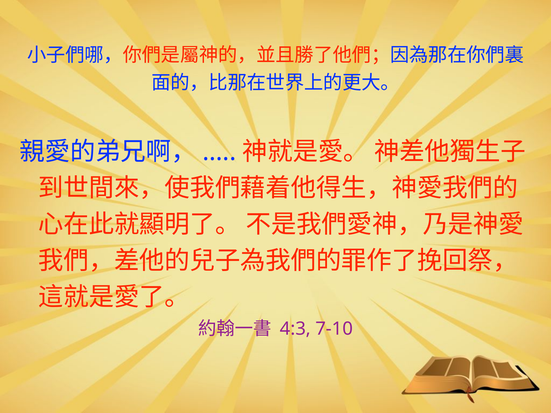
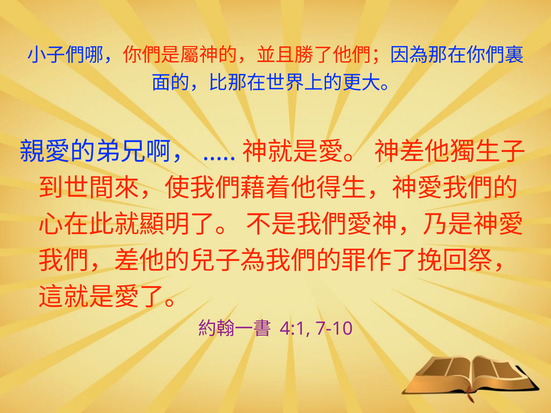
4:3: 4:3 -> 4:1
